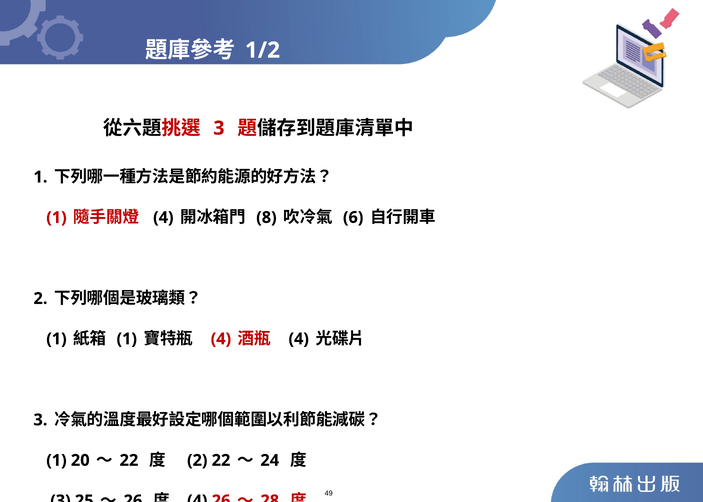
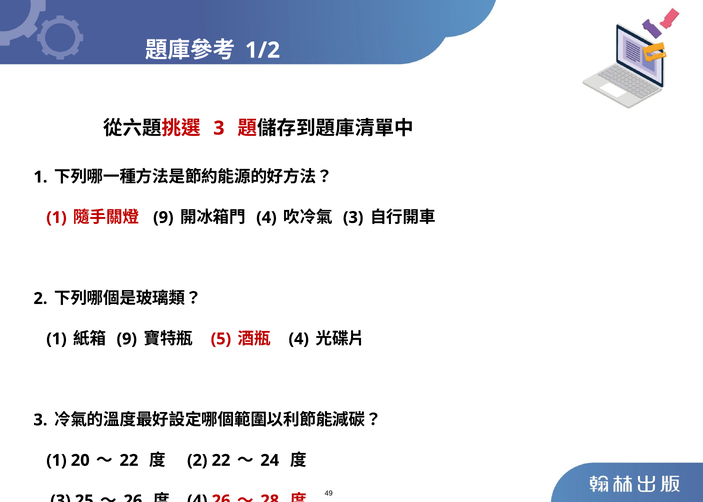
4 at (163, 218): 4 -> 9
8 at (266, 218): 8 -> 4
6 at (353, 218): 6 -> 3
1 at (127, 339): 1 -> 9
4 at (221, 339): 4 -> 5
